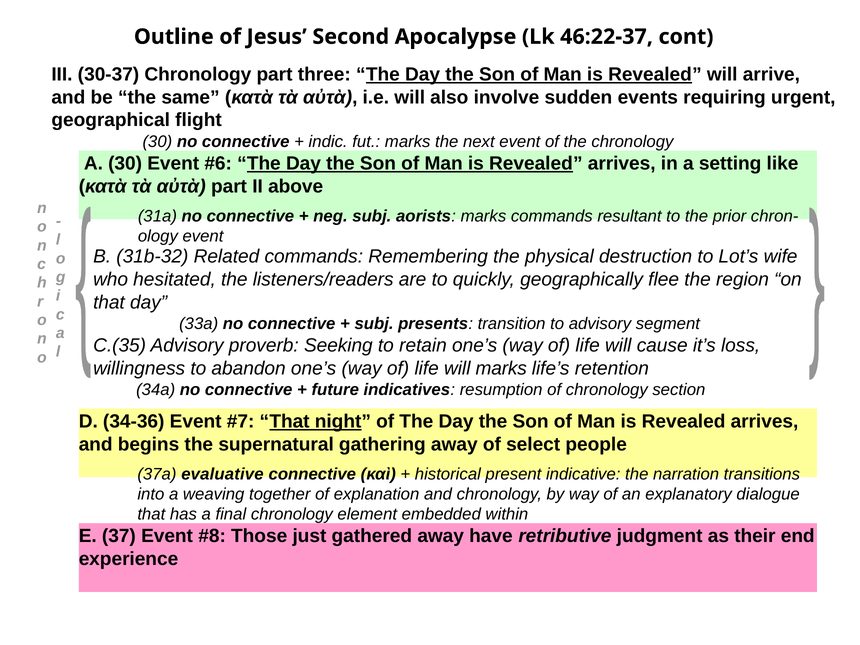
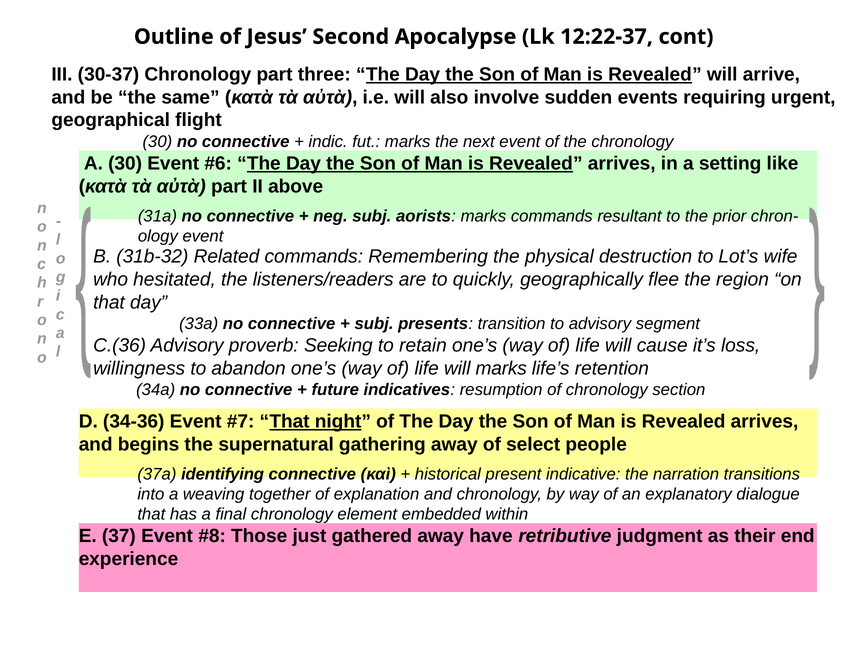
46:22-37: 46:22-37 -> 12:22-37
C.(35: C.(35 -> C.(36
evaluative: evaluative -> identifying
